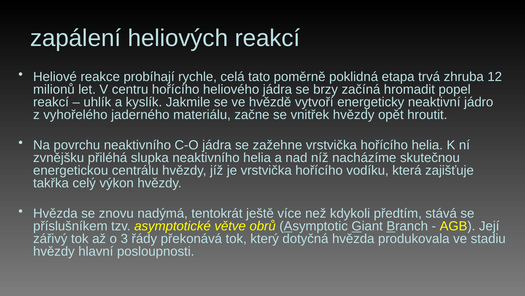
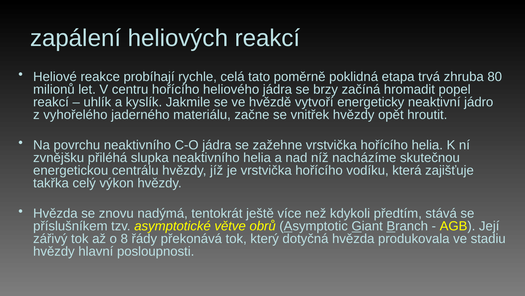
12: 12 -> 80
3: 3 -> 8
